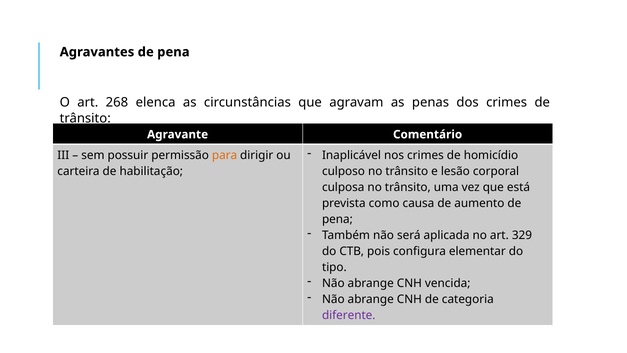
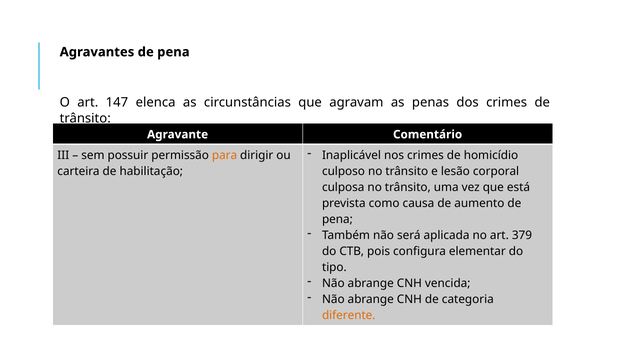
268: 268 -> 147
329: 329 -> 379
diferente colour: purple -> orange
